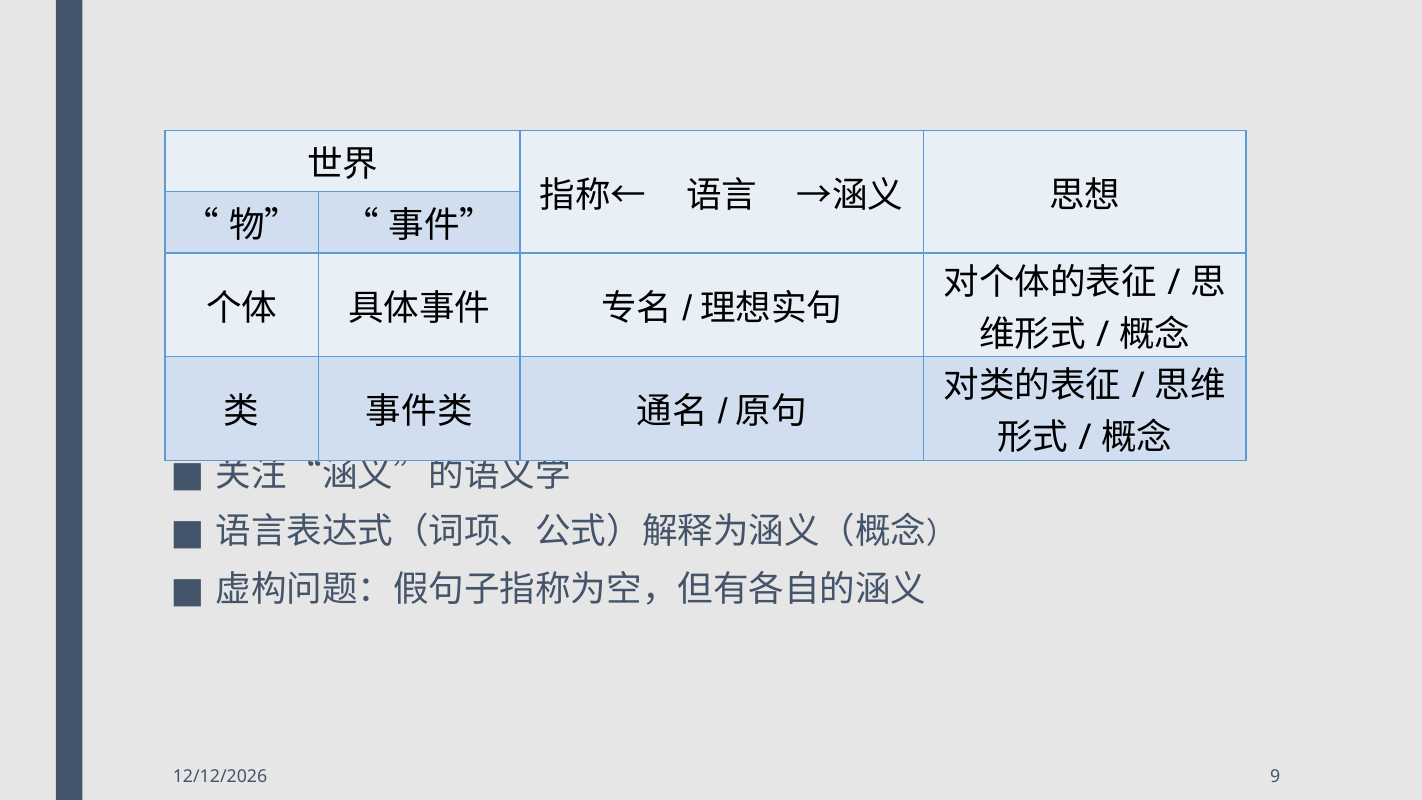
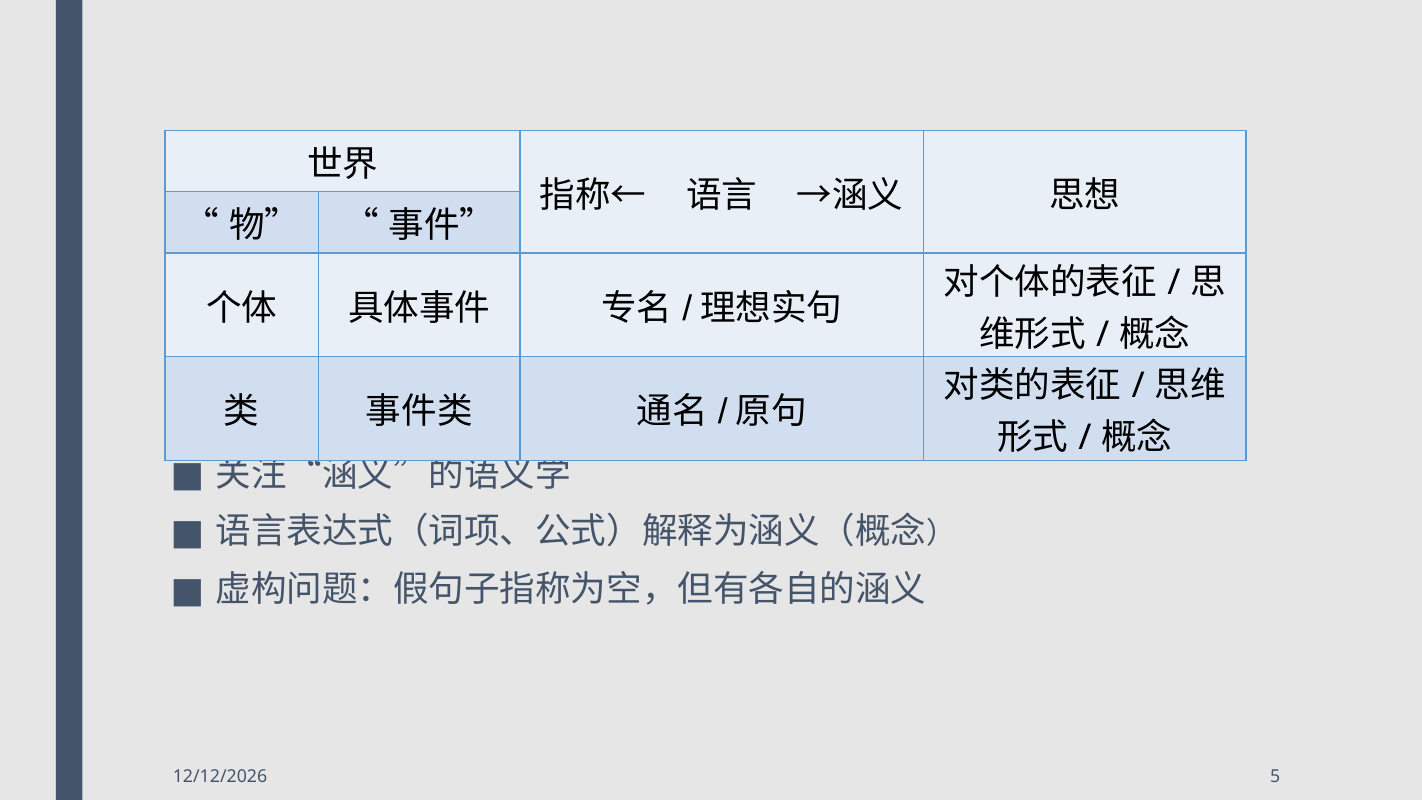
9: 9 -> 5
